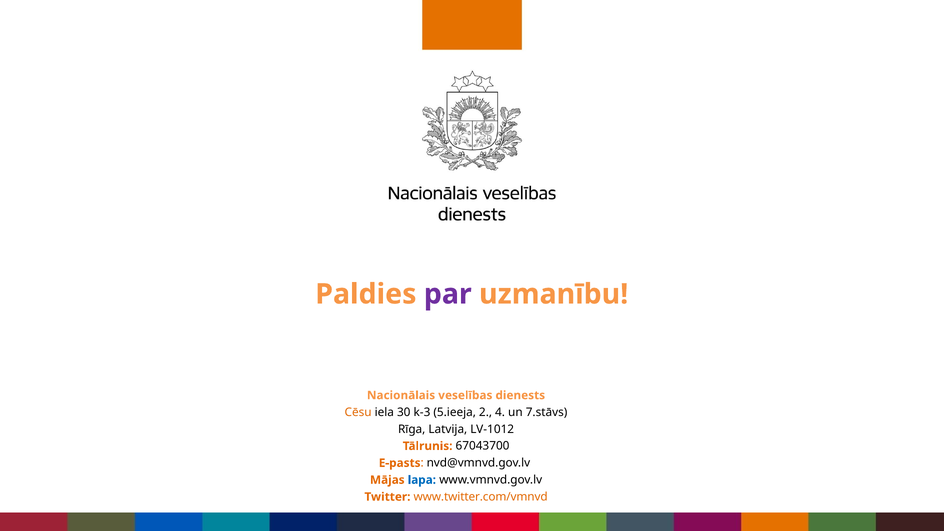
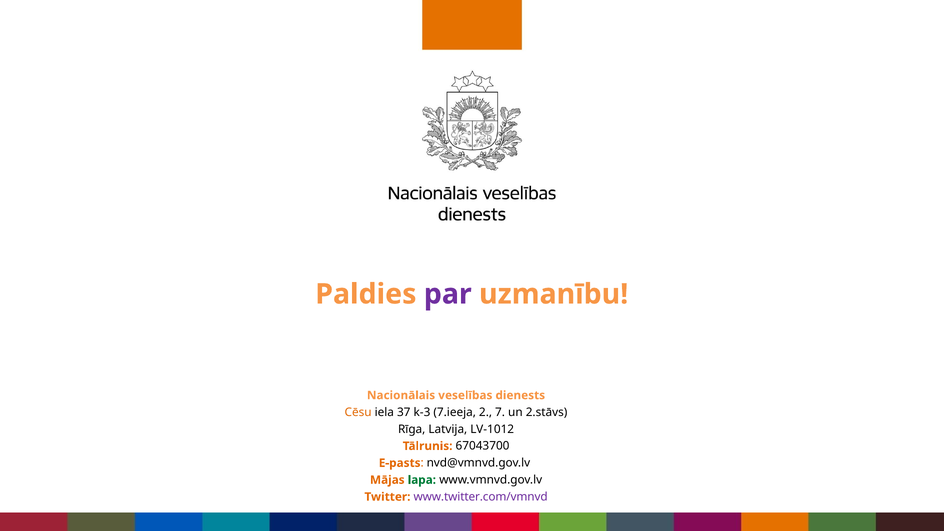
30: 30 -> 37
5.ieeja: 5.ieeja -> 7.ieeja
4: 4 -> 7
7.stāvs: 7.stāvs -> 2.stāvs
lapa colour: blue -> green
www.twitter.com/vmnvd colour: orange -> purple
